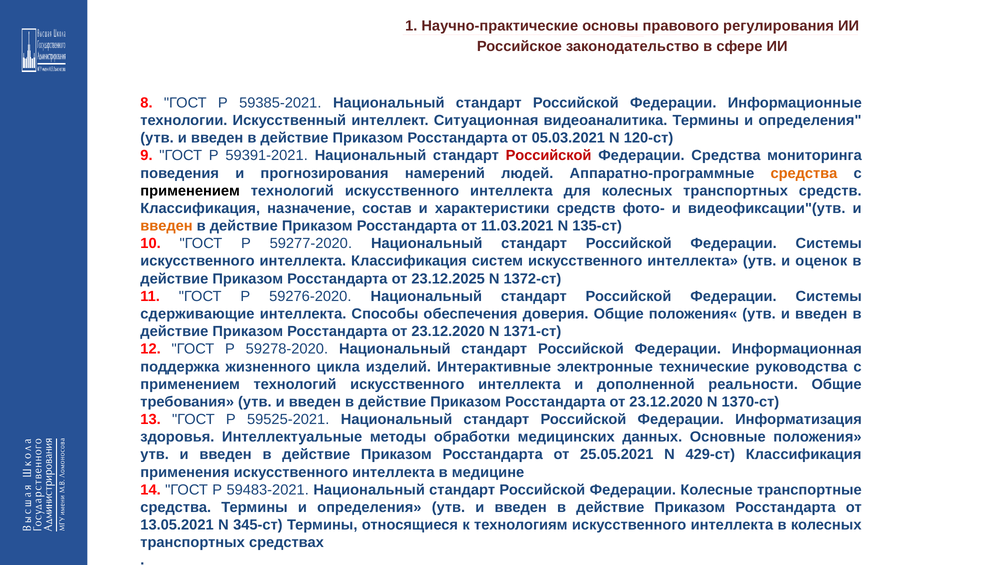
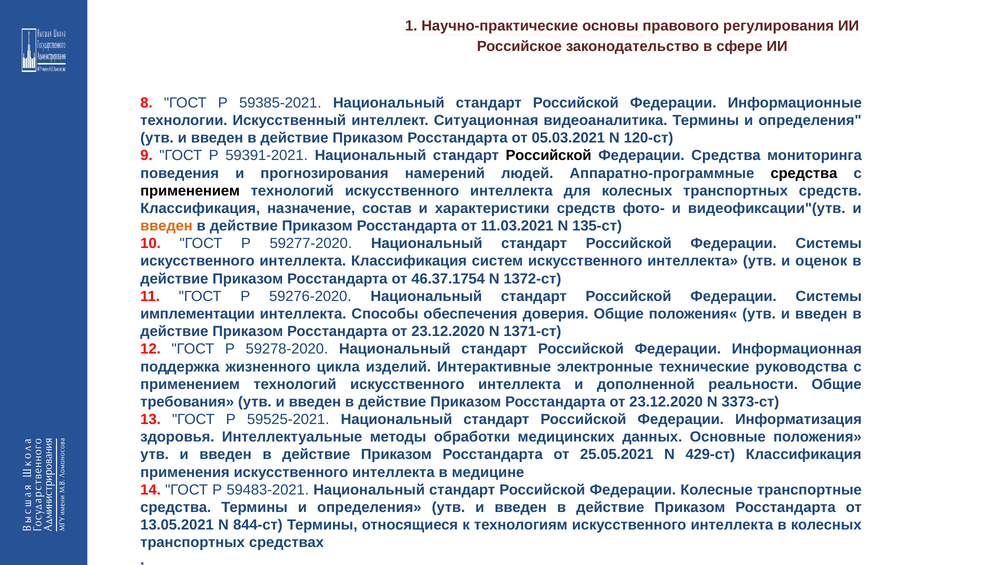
Российской at (549, 156) colour: red -> black
средства at (804, 173) colour: orange -> black
23.12.2025: 23.12.2025 -> 46.37.1754
сдерживающие: сдерживающие -> имплементации
1370-ст: 1370-ст -> 3373-ст
345-ст: 345-ст -> 844-ст
